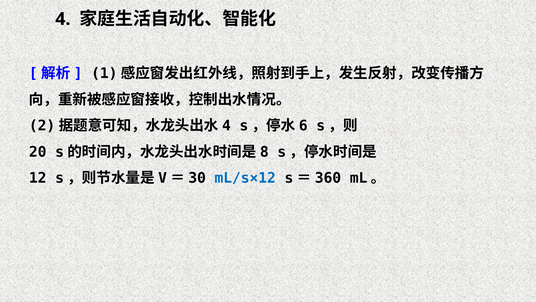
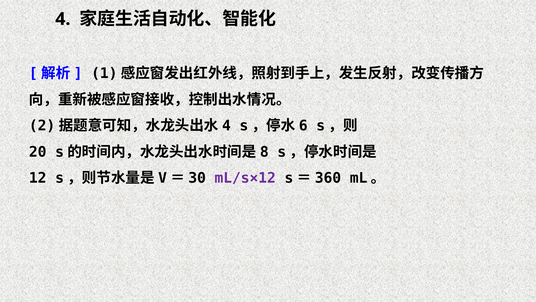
mL/s×12 colour: blue -> purple
